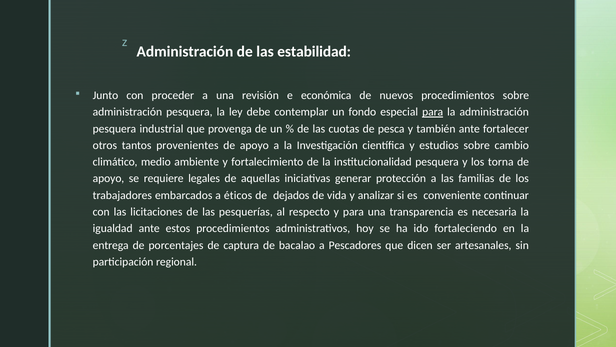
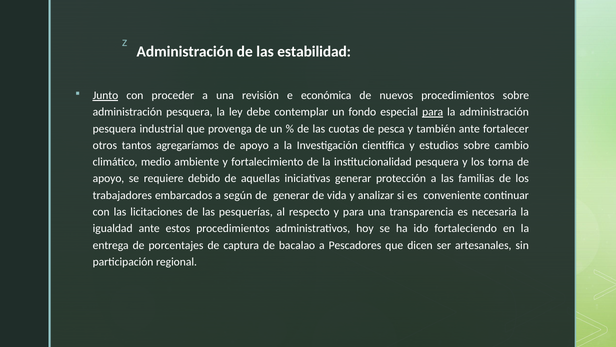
Junto underline: none -> present
provenientes: provenientes -> agregaríamos
legales: legales -> debido
éticos: éticos -> según
de dejados: dejados -> generar
